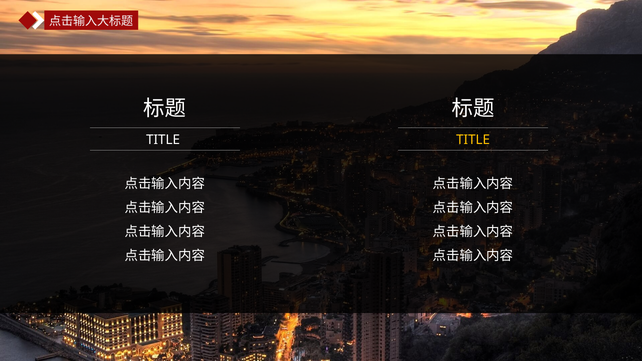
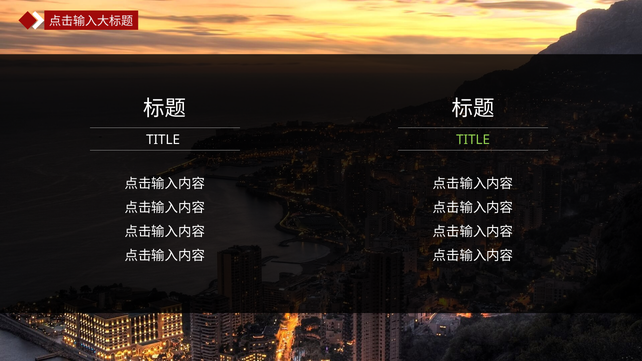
TITLE at (473, 140) colour: yellow -> light green
